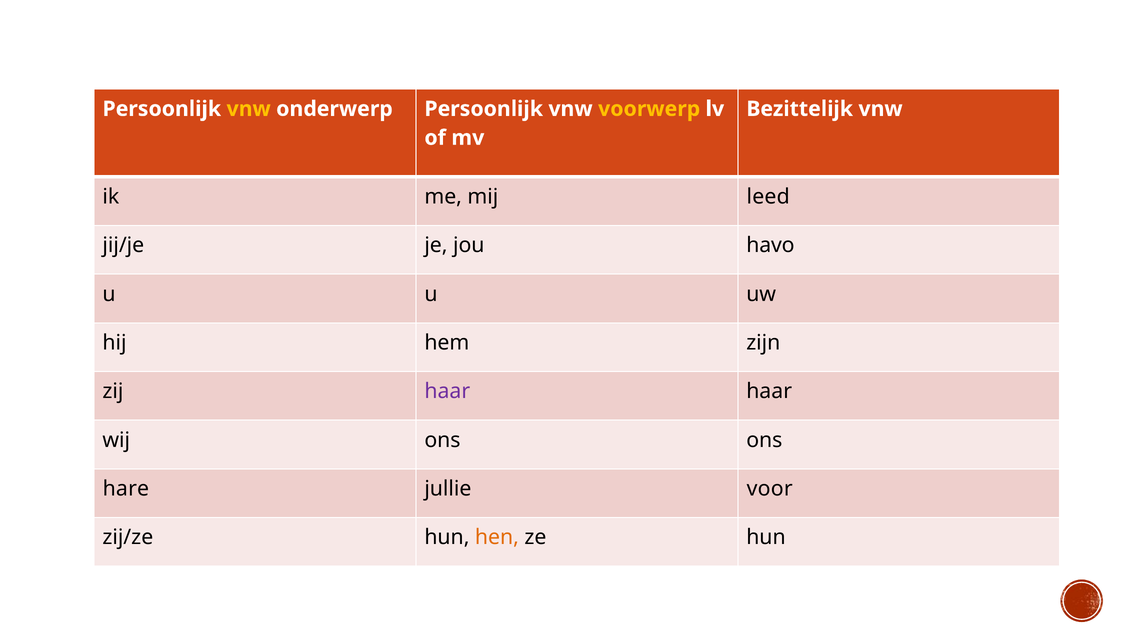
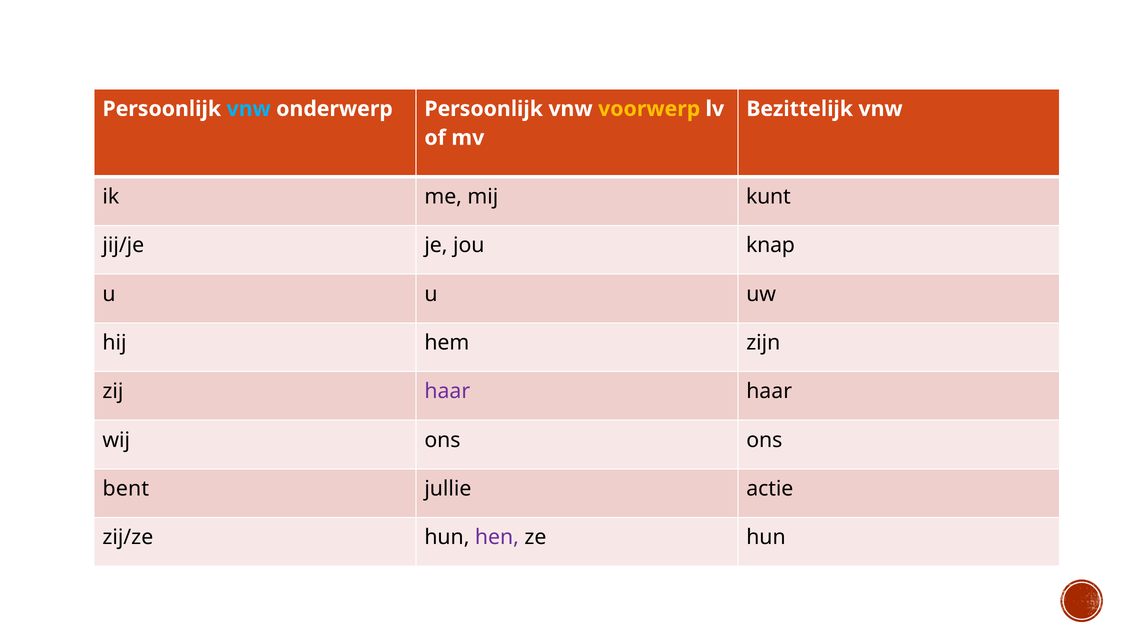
vnw at (249, 109) colour: yellow -> light blue
leed: leed -> kunt
havo: havo -> knap
hare: hare -> bent
voor: voor -> actie
hen colour: orange -> purple
